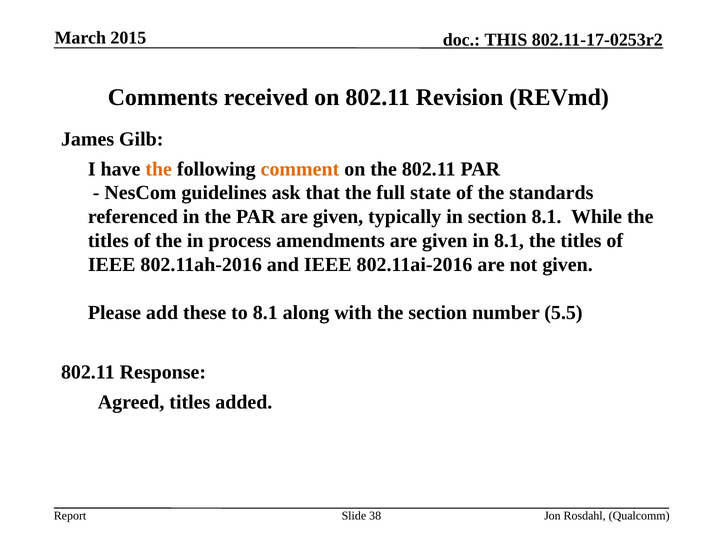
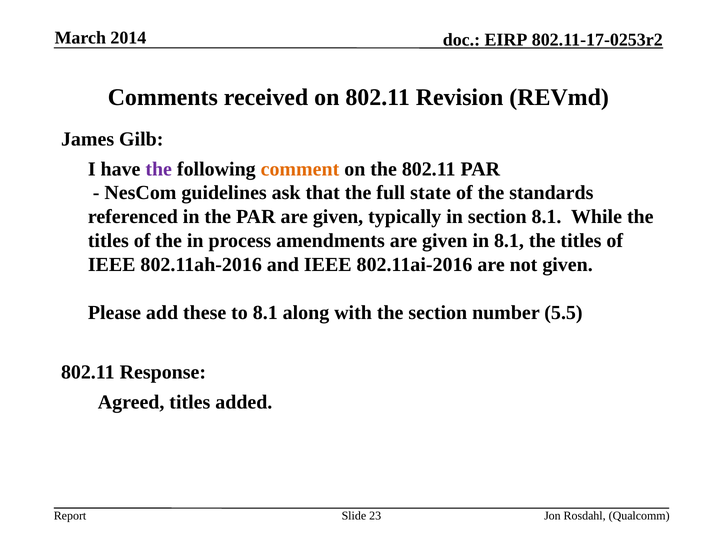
2015: 2015 -> 2014
THIS: THIS -> EIRP
the at (159, 169) colour: orange -> purple
38: 38 -> 23
